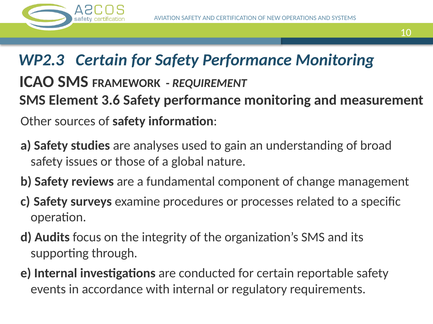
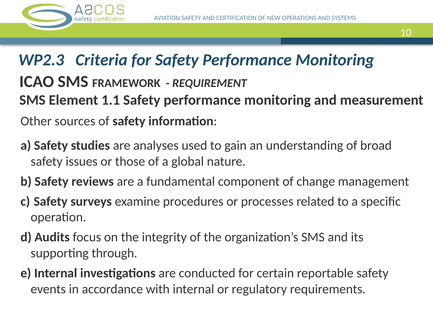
WP2.3 Certain: Certain -> Criteria
3.6: 3.6 -> 1.1
